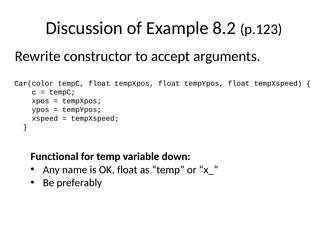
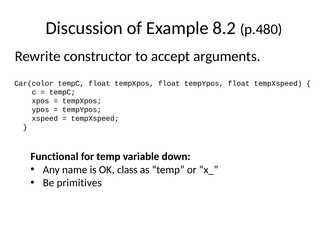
p.123: p.123 -> p.480
OK float: float -> class
preferably: preferably -> primitives
